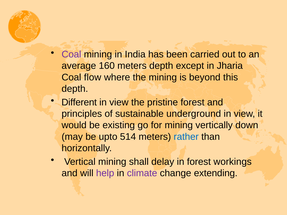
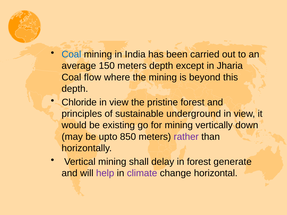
Coal at (71, 54) colour: purple -> blue
160: 160 -> 150
Different: Different -> Chloride
514: 514 -> 850
rather colour: blue -> purple
workings: workings -> generate
extending: extending -> horizontal
